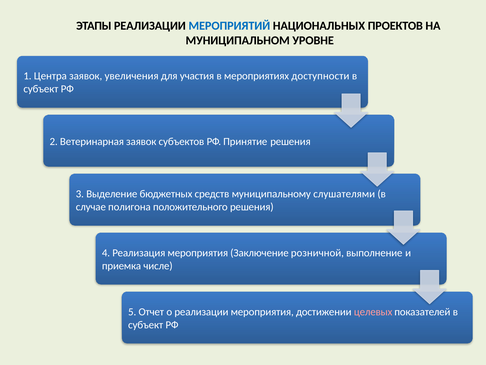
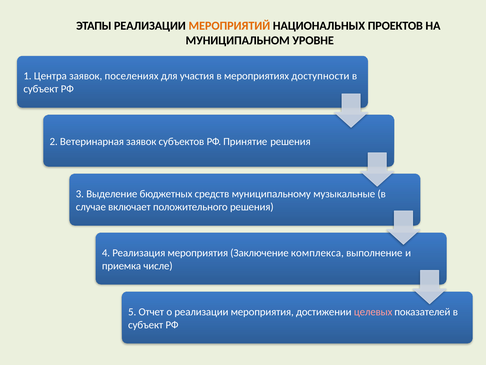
МЕРОПРИЯТИЙ colour: blue -> orange
увеличения: увеличения -> поселениях
слушателями: слушателями -> музыкальные
полигона: полигона -> включает
розничной: розничной -> комплекса
